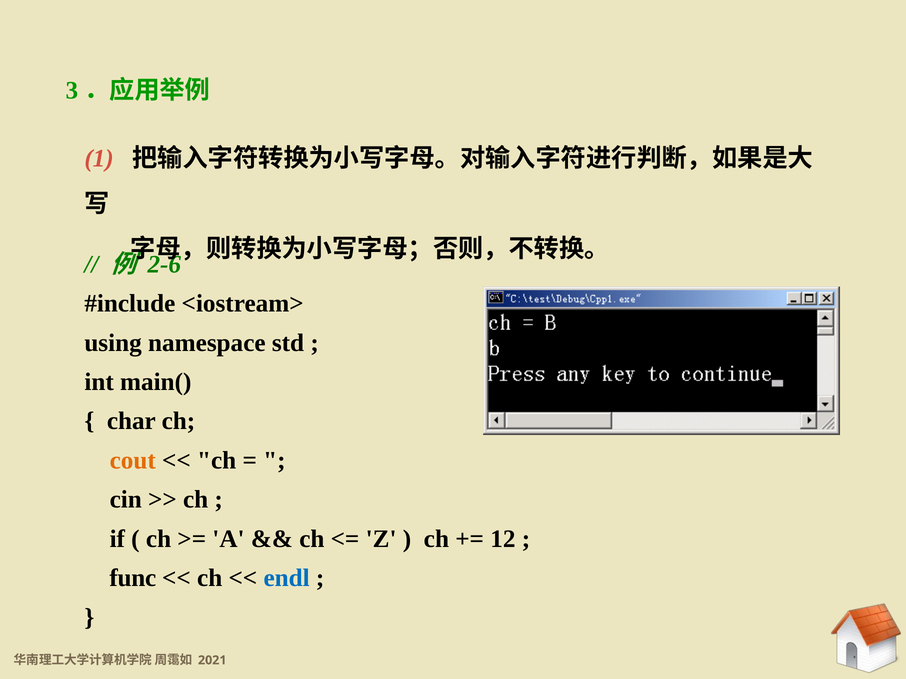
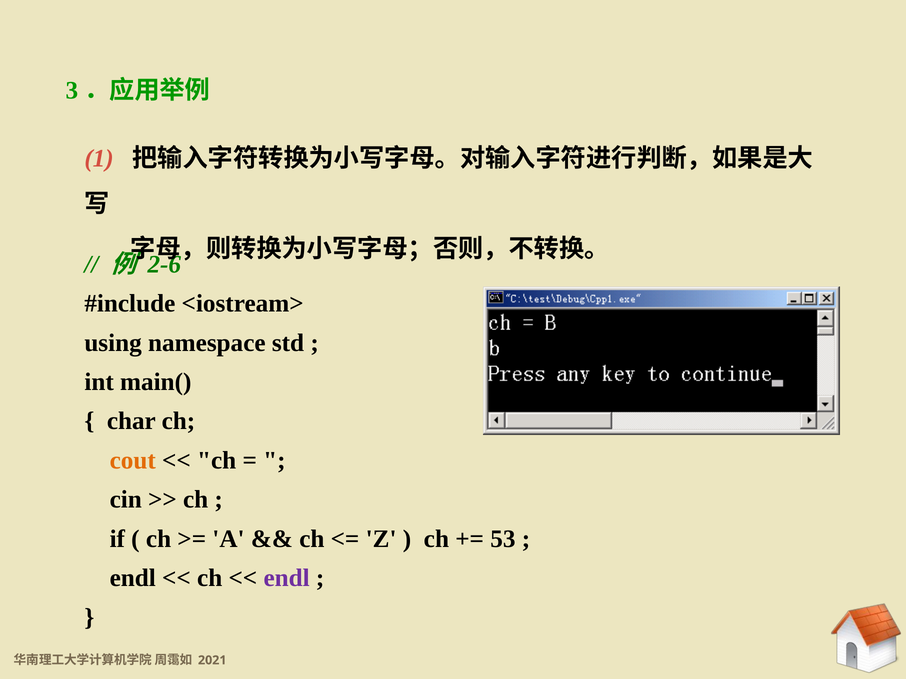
12: 12 -> 53
func at (133, 579): func -> endl
endl at (287, 579) colour: blue -> purple
